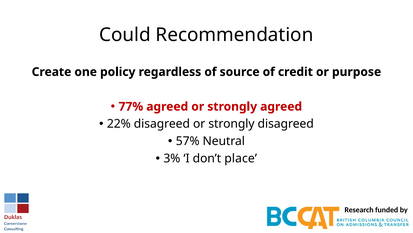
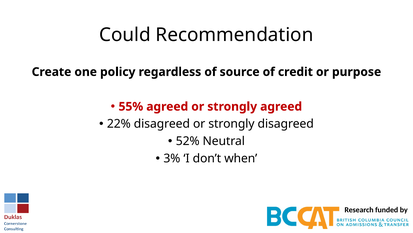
77%: 77% -> 55%
57%: 57% -> 52%
place: place -> when
